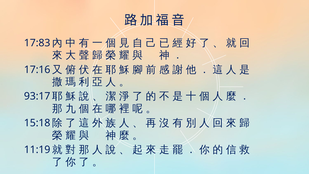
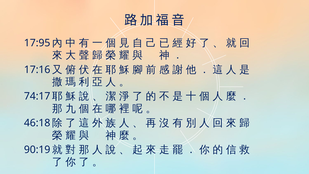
17:83: 17:83 -> 17:95
93:17: 93:17 -> 74:17
15:18: 15:18 -> 46:18
11:19: 11:19 -> 90:19
